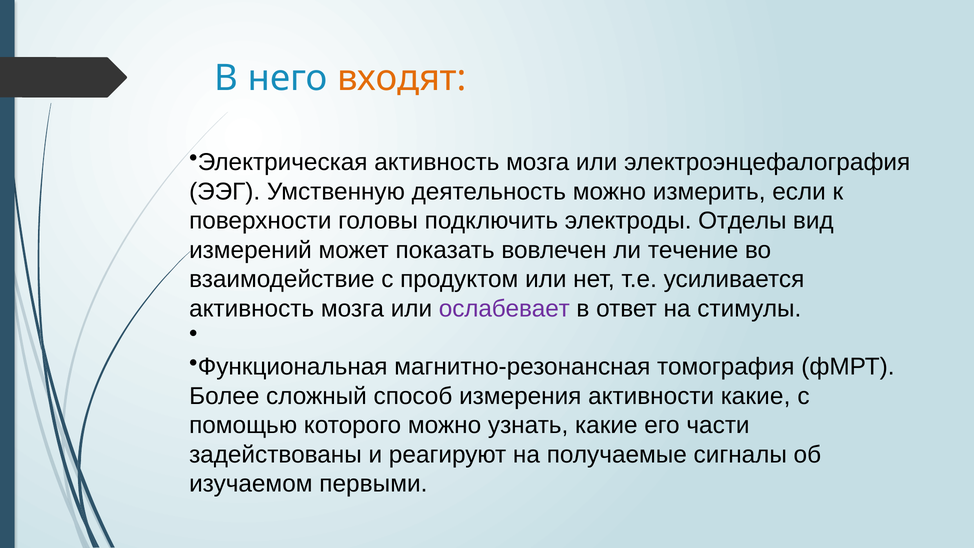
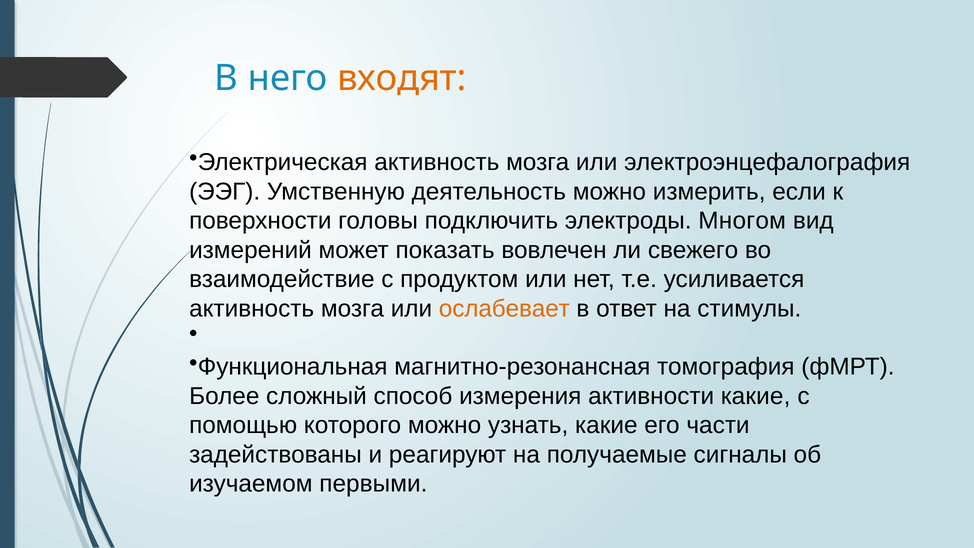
Отделы: Отделы -> Многом
течение: течение -> свежего
ослабевает colour: purple -> orange
